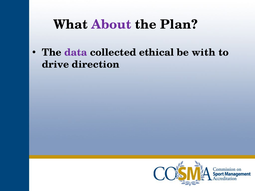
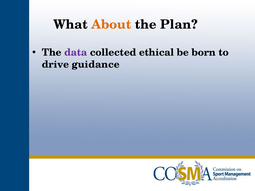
About colour: purple -> orange
with: with -> born
direction: direction -> guidance
